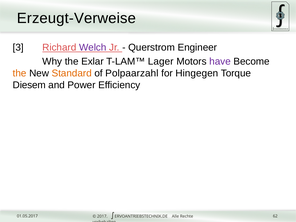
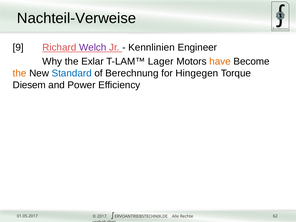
Erzeugt-Verweise: Erzeugt-Verweise -> Nachteil-Verweise
3: 3 -> 9
Querstrom: Querstrom -> Kennlinien
have colour: purple -> orange
Standard colour: orange -> blue
Polpaarzahl: Polpaarzahl -> Berechnung
